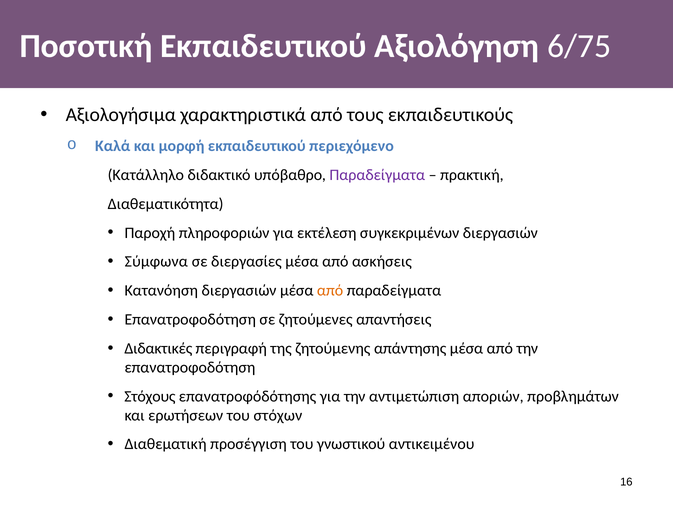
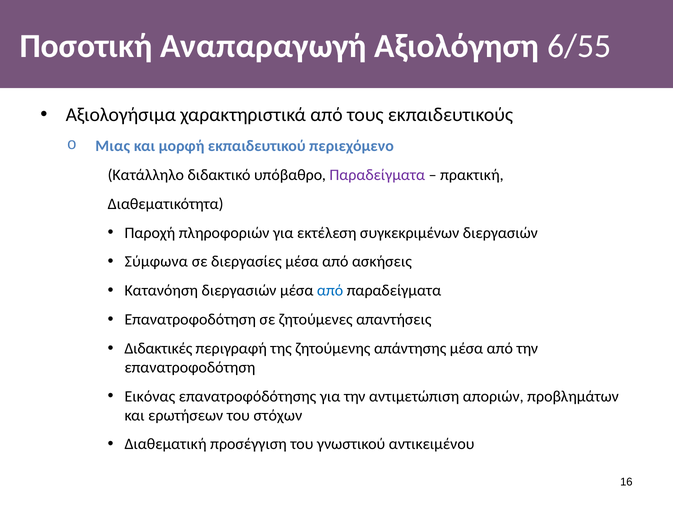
Ποσοτική Εκπαιδευτικού: Εκπαιδευτικού -> Αναπαραγωγή
6/75: 6/75 -> 6/55
Καλά: Καλά -> Μιας
από at (330, 291) colour: orange -> blue
Στόχους: Στόχους -> Εικόνας
